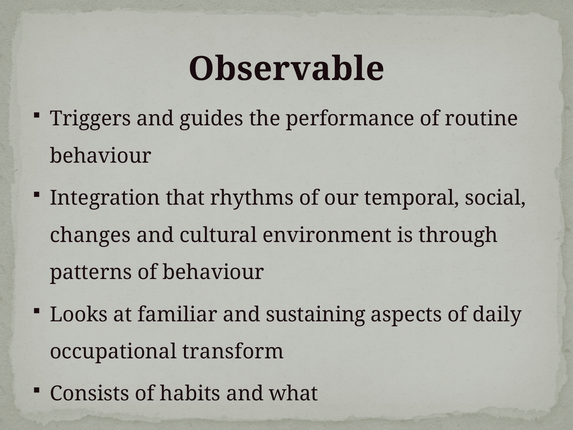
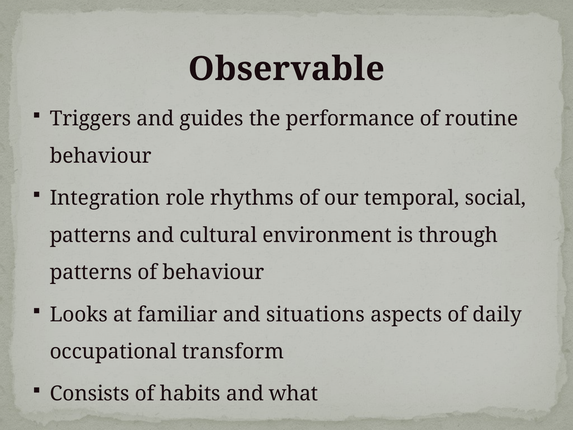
that: that -> role
changes at (90, 235): changes -> patterns
sustaining: sustaining -> situations
